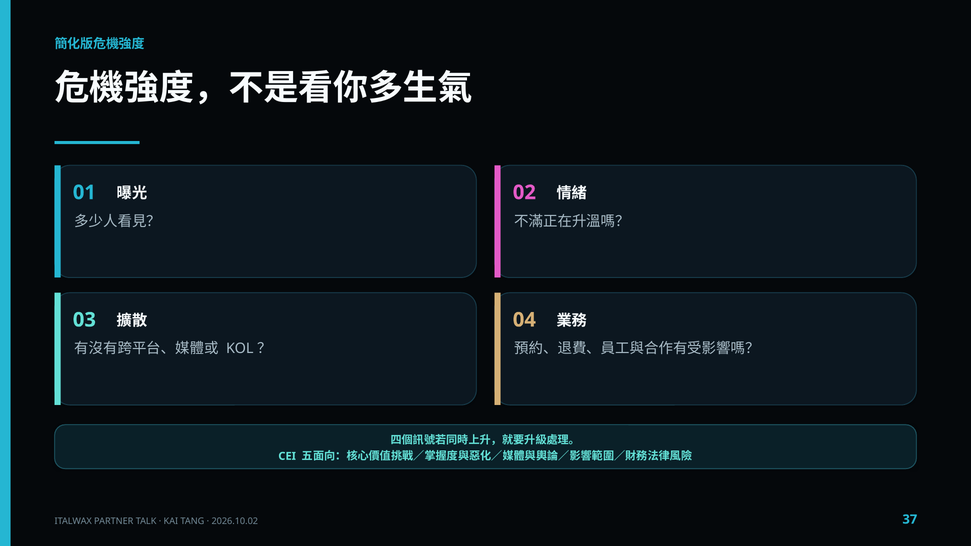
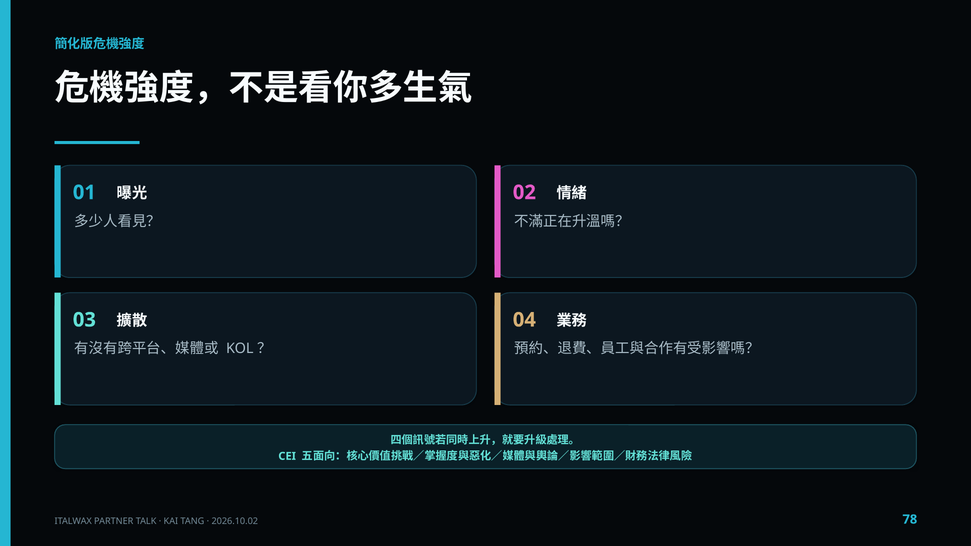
37: 37 -> 78
